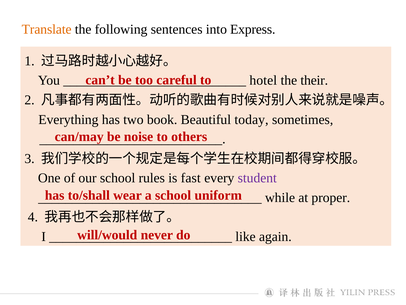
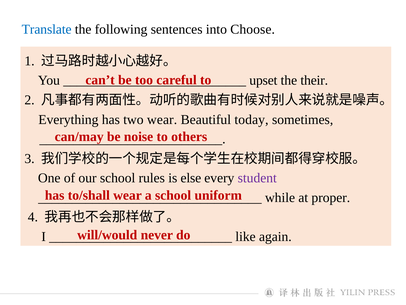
Translate colour: orange -> blue
Express: Express -> Choose
hotel: hotel -> upset
two book: book -> wear
fast: fast -> else
